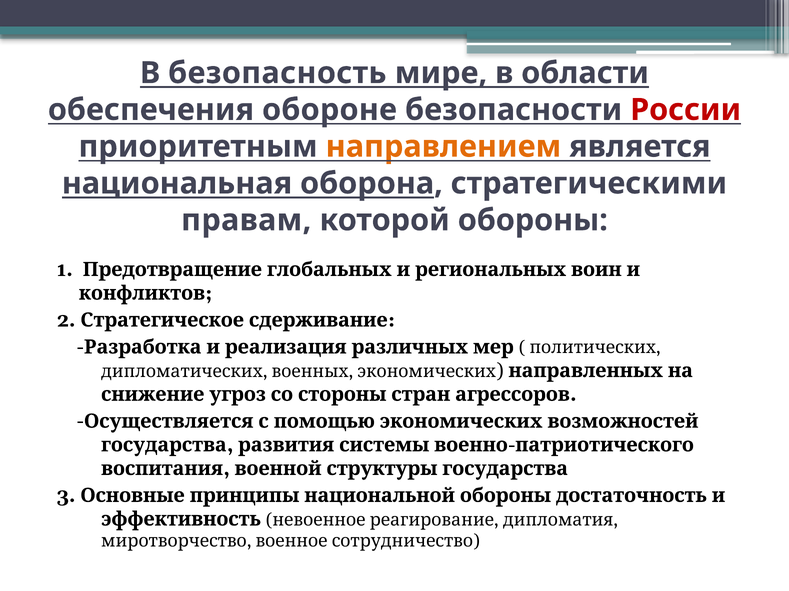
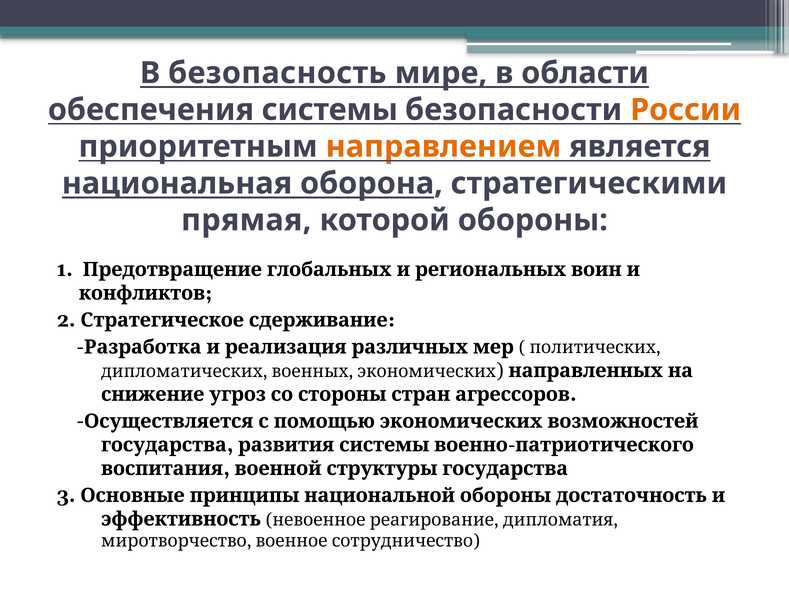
обеспечения обороне: обороне -> системы
России colour: red -> orange
правам: правам -> прямая
